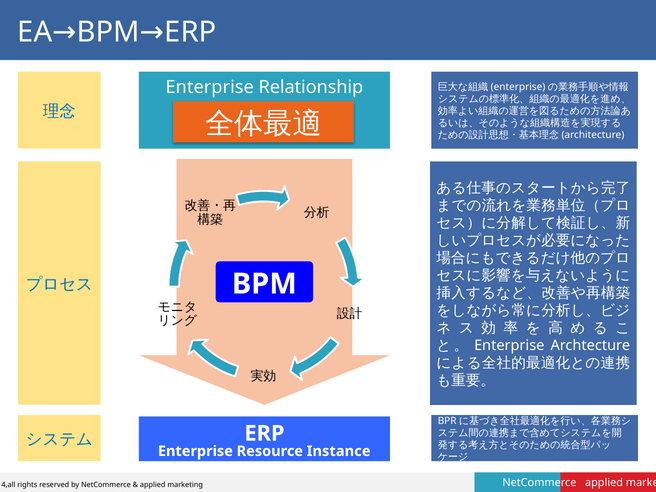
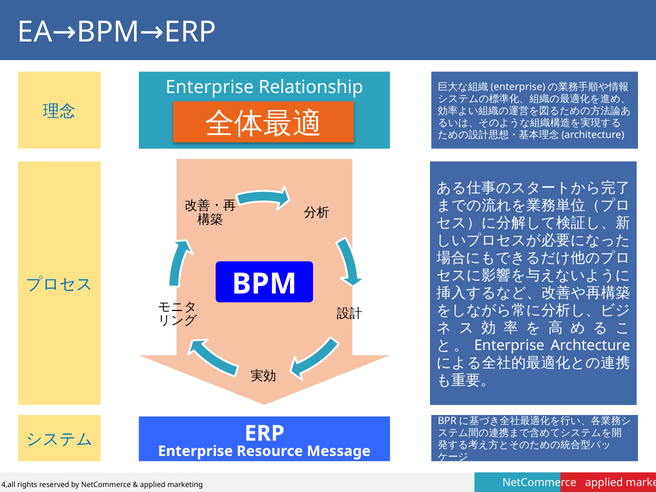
Instance: Instance -> Message
